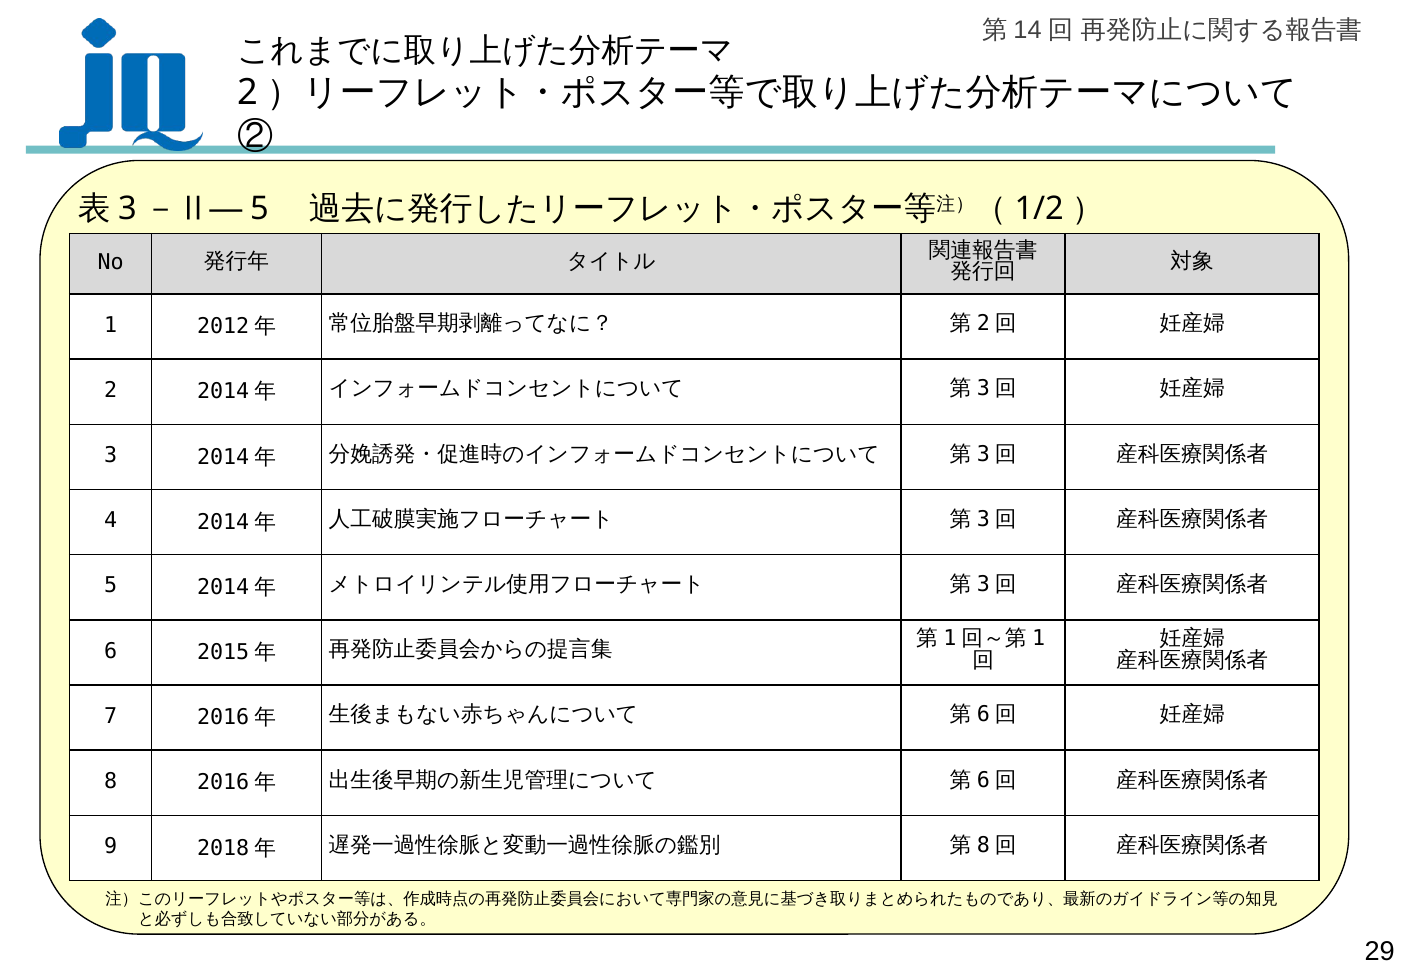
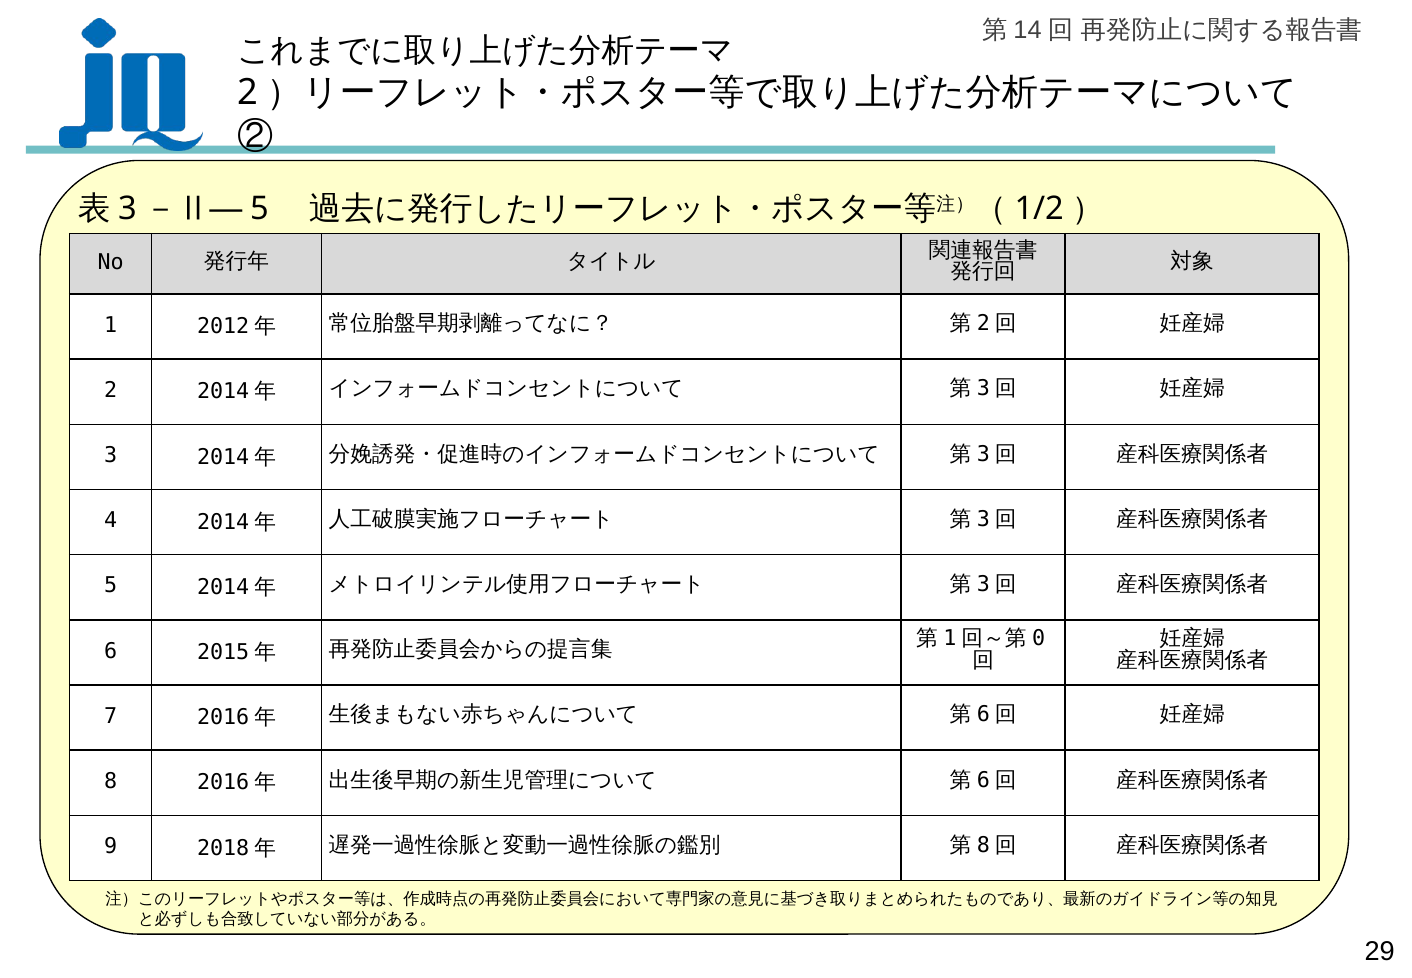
1 at (1039, 639): 1 -> 0
